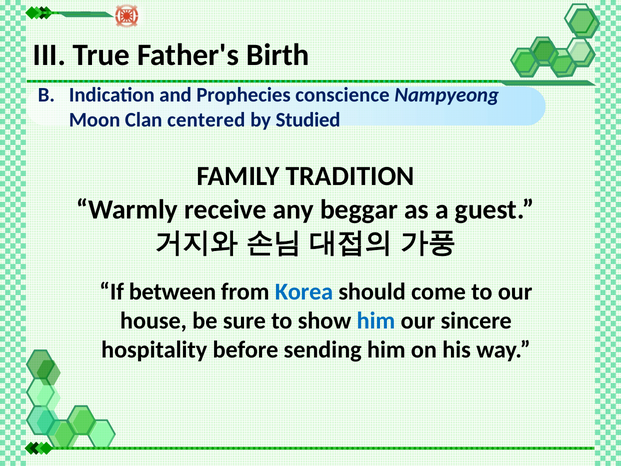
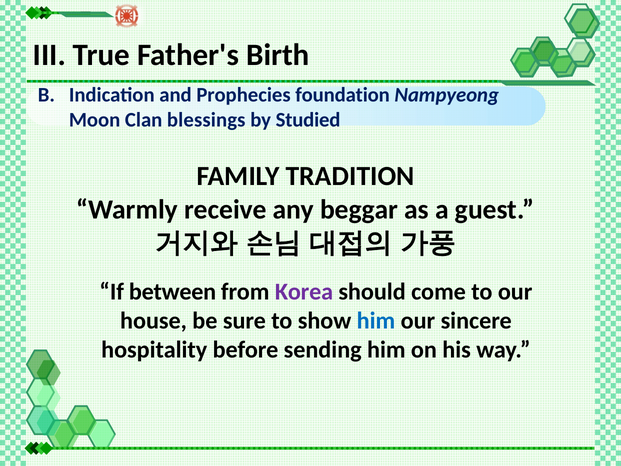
conscience: conscience -> foundation
centered: centered -> blessings
Korea colour: blue -> purple
